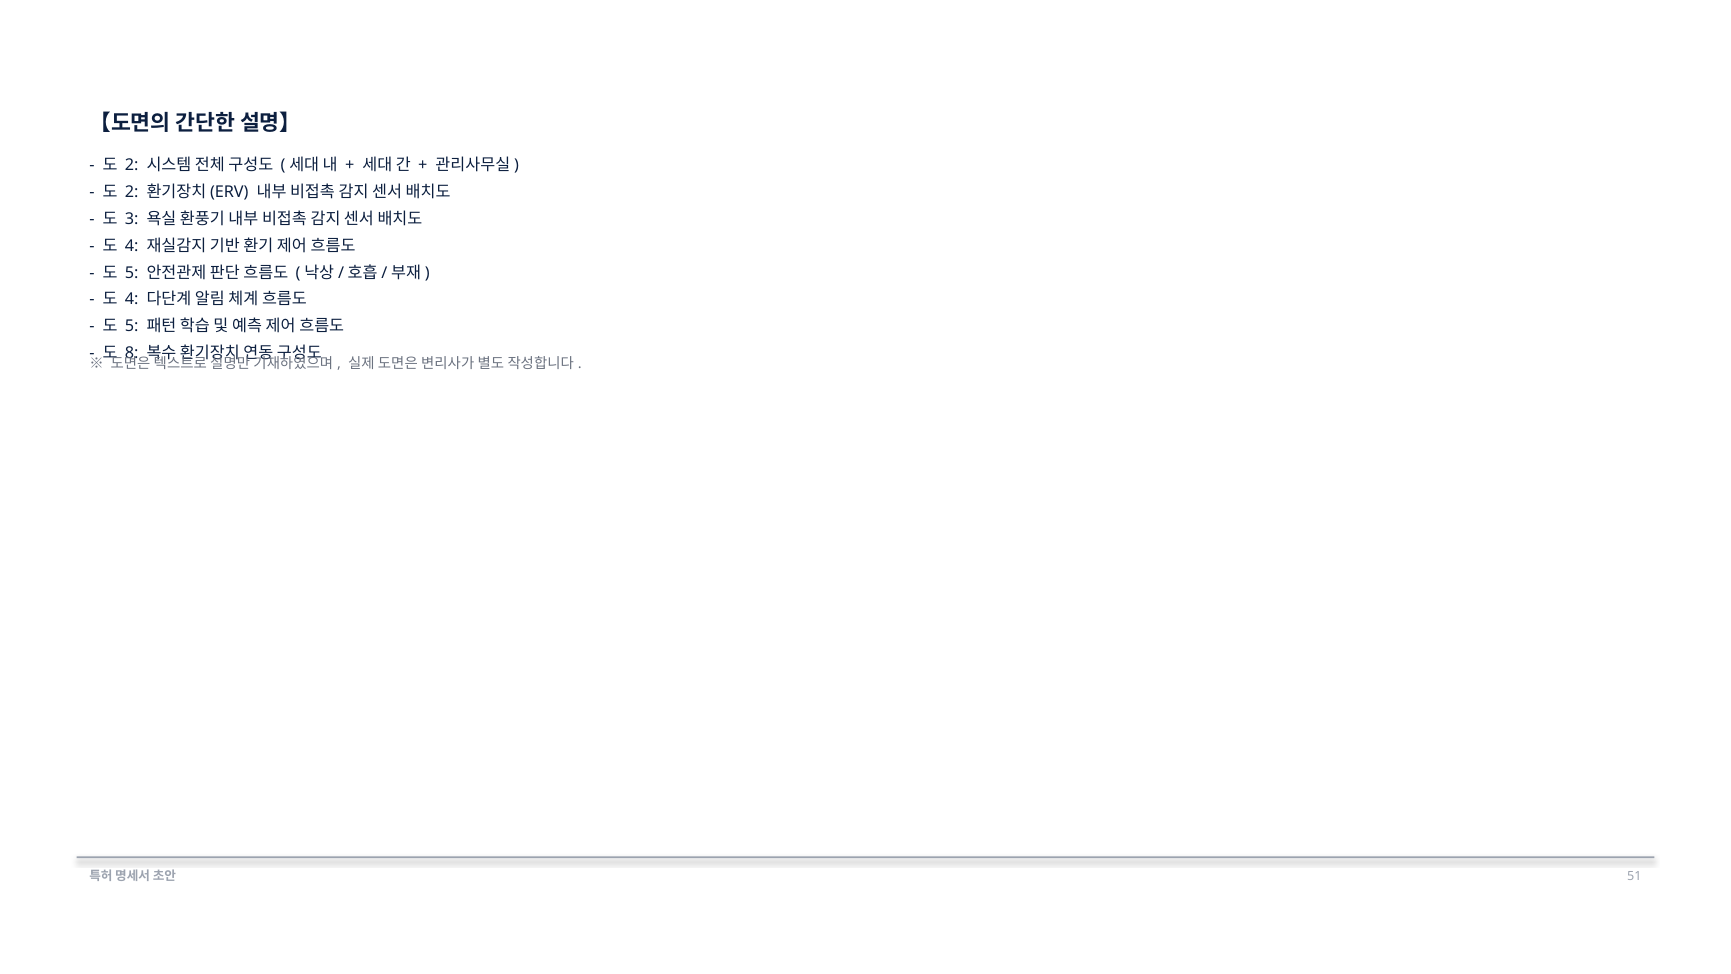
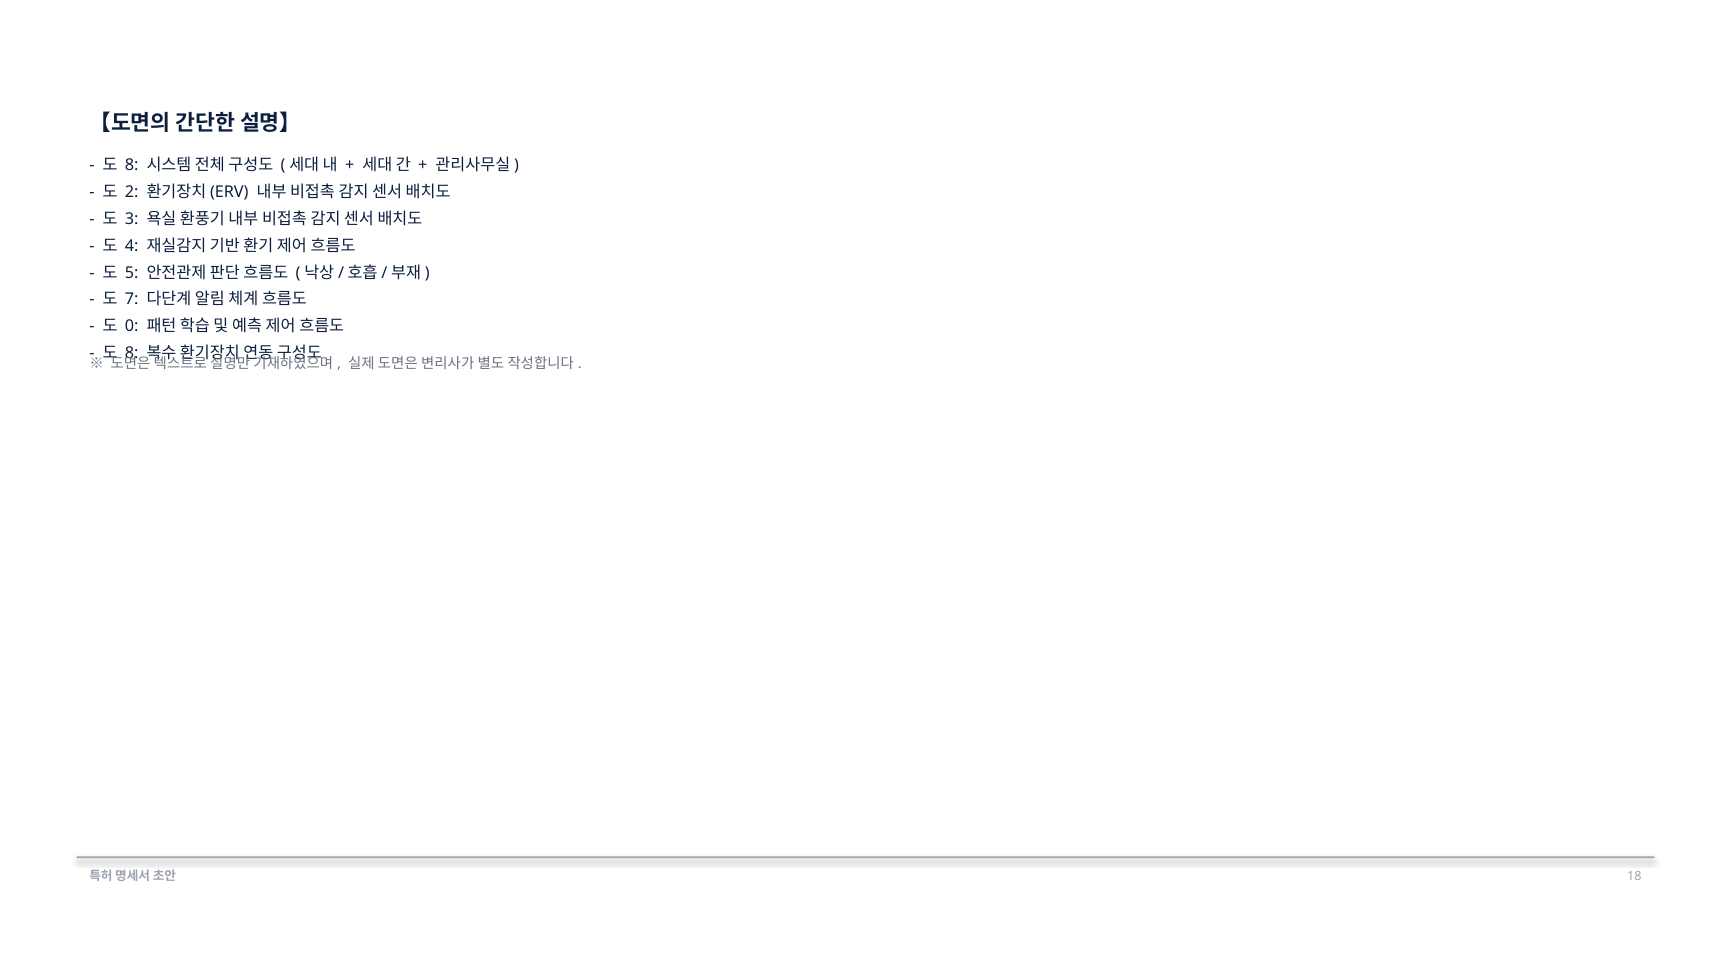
2 at (132, 165): 2 -> 8
4 at (132, 299): 4 -> 7
5 at (132, 326): 5 -> 0
51: 51 -> 18
